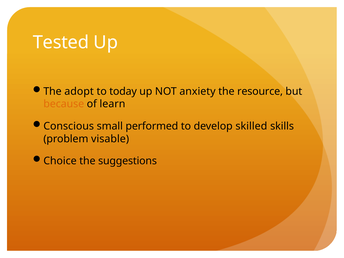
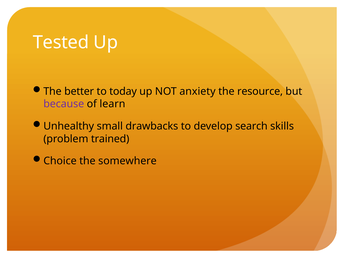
adopt: adopt -> better
because colour: orange -> purple
Conscious: Conscious -> Unhealthy
performed: performed -> drawbacks
skilled: skilled -> search
visable: visable -> trained
suggestions: suggestions -> somewhere
